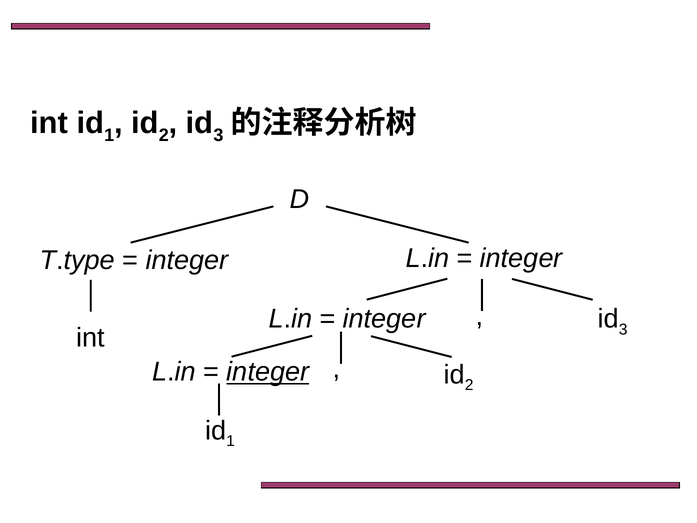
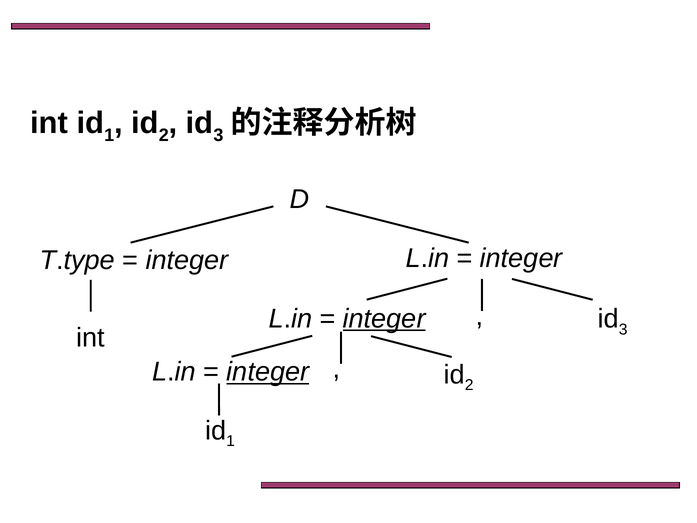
integer at (384, 318) underline: none -> present
